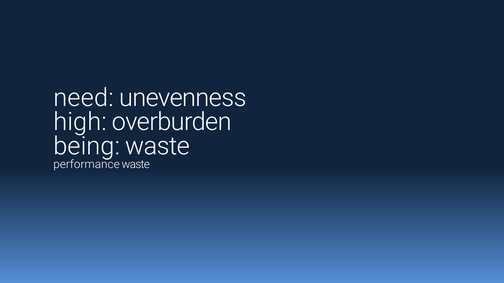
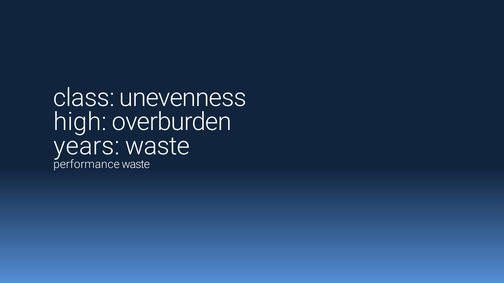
need: need -> class
being: being -> years
